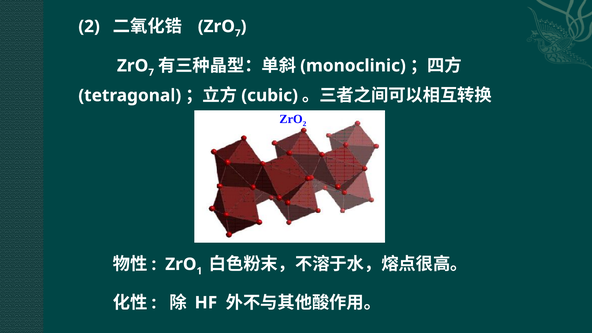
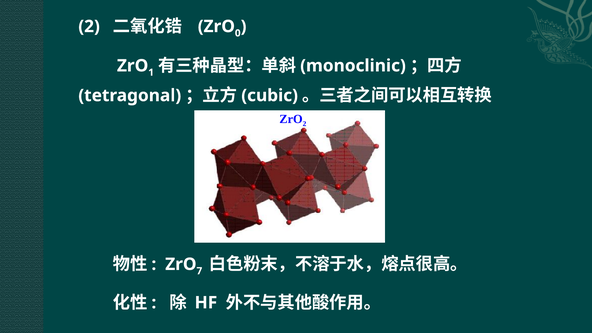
7 at (238, 33): 7 -> 0
7 at (151, 72): 7 -> 1
1: 1 -> 7
